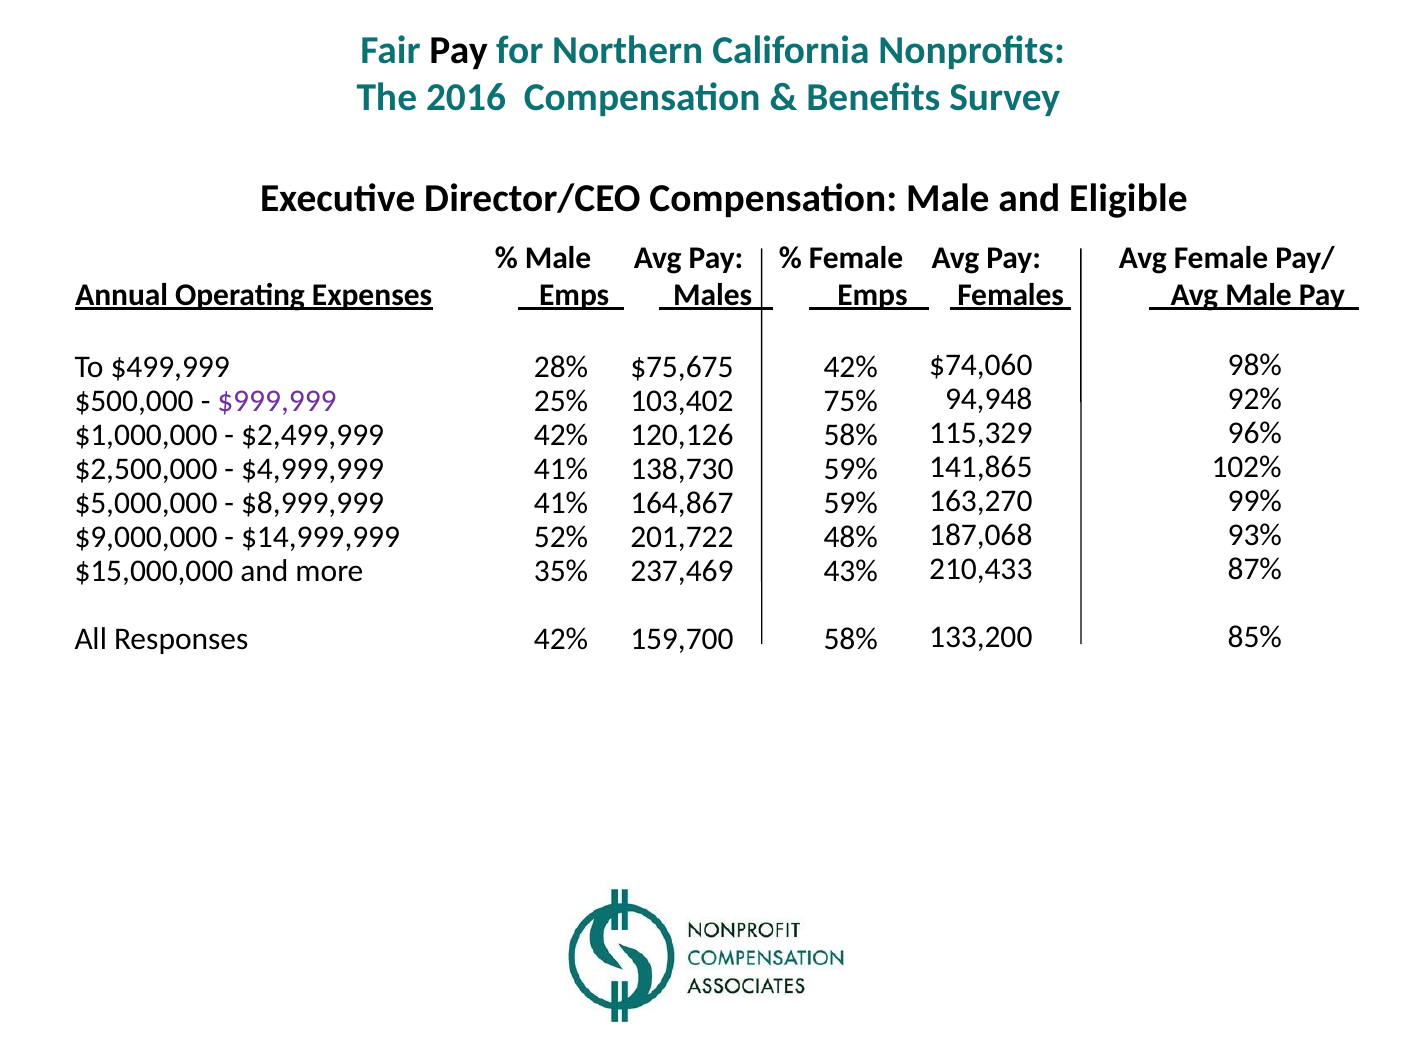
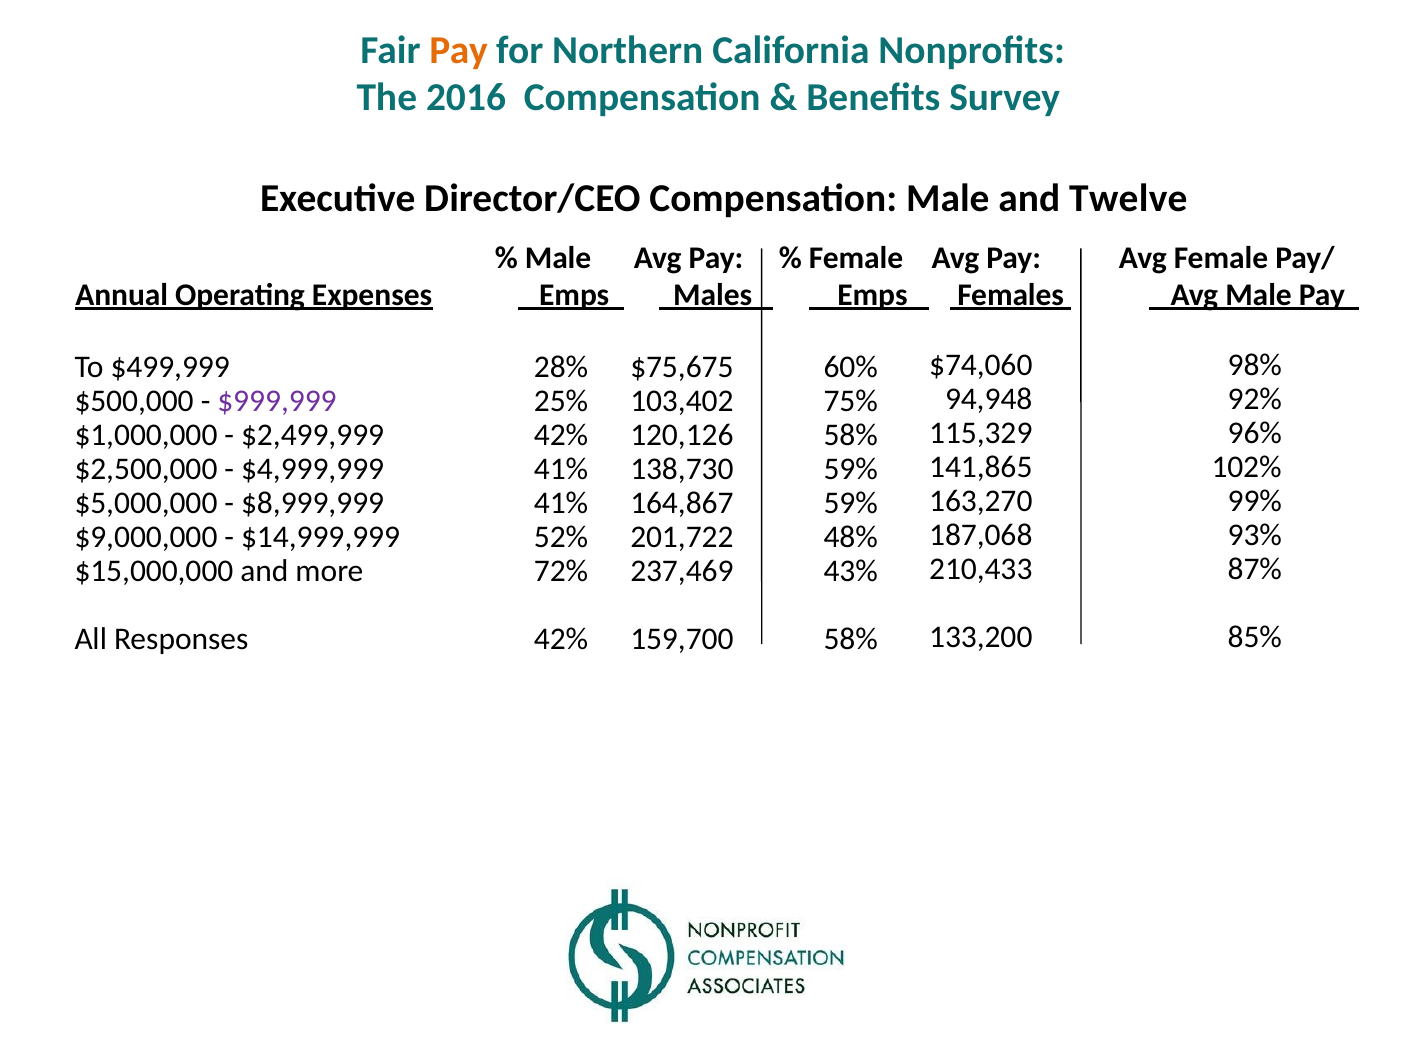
Pay at (459, 50) colour: black -> orange
Eligible: Eligible -> Twelve
42% at (851, 367): 42% -> 60%
35%: 35% -> 72%
